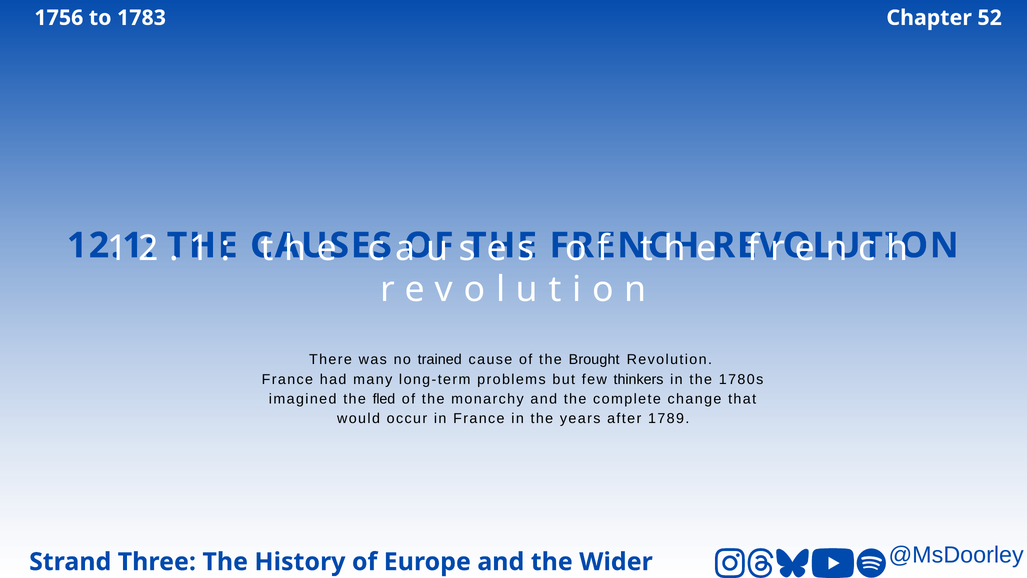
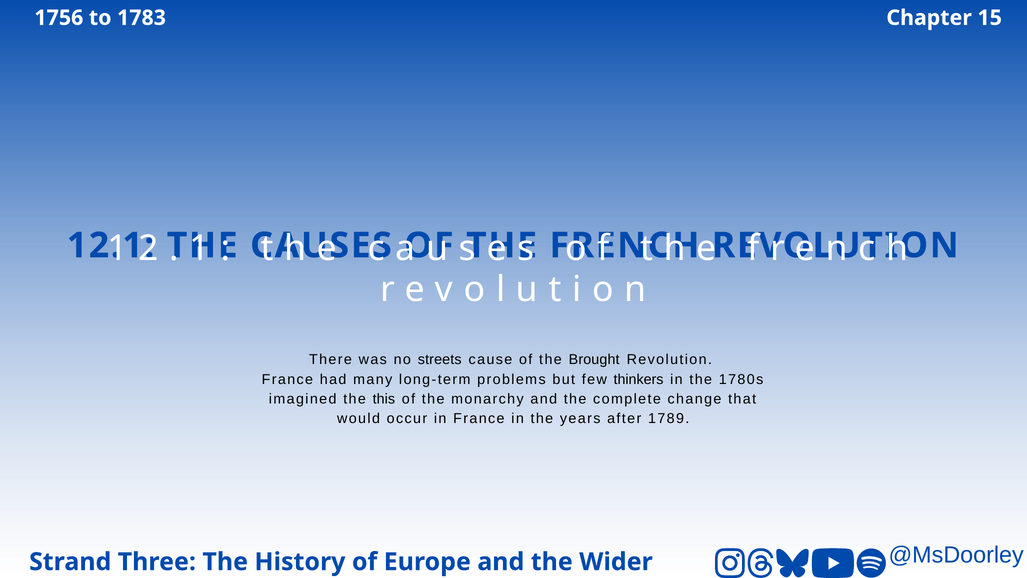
52: 52 -> 15
trained: trained -> streets
fled: fled -> this
